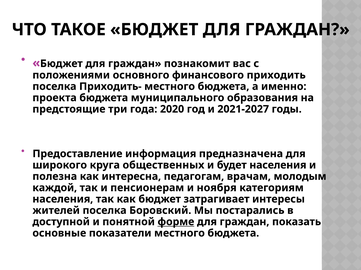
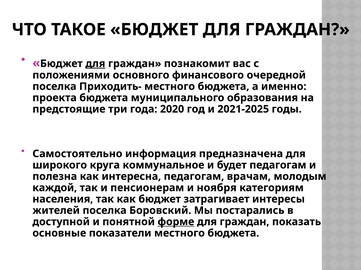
для at (95, 64) underline: none -> present
приходить: приходить -> очередной
2021-2027: 2021-2027 -> 2021-2025
Предоставление: Предоставление -> Самостоятельно
общественных: общественных -> коммунальное
будет населения: населения -> педагогам
